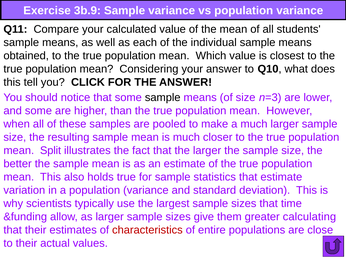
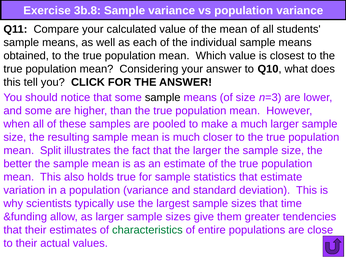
3b.9: 3b.9 -> 3b.8
calculating: calculating -> tendencies
characteristics colour: red -> green
